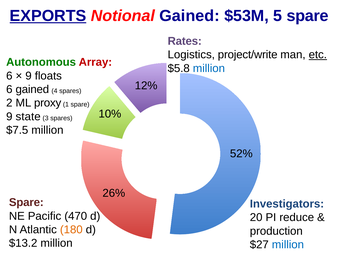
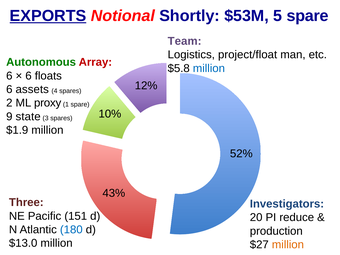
Notional Gained: Gained -> Shortly
Rates: Rates -> Team
project/write: project/write -> project/float
etc underline: present -> none
9 at (29, 76): 9 -> 6
6 gained: gained -> assets
$7.5: $7.5 -> $1.9
26%: 26% -> 43%
Spare at (26, 202): Spare -> Three
470: 470 -> 151
180 colour: orange -> blue
$13.2: $13.2 -> $13.0
million at (288, 245) colour: blue -> orange
